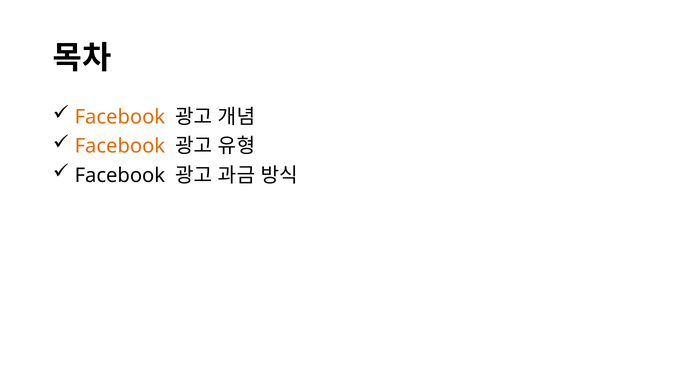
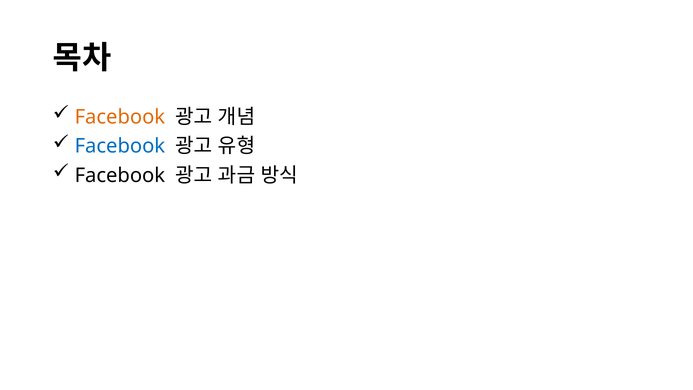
Facebook at (120, 146) colour: orange -> blue
